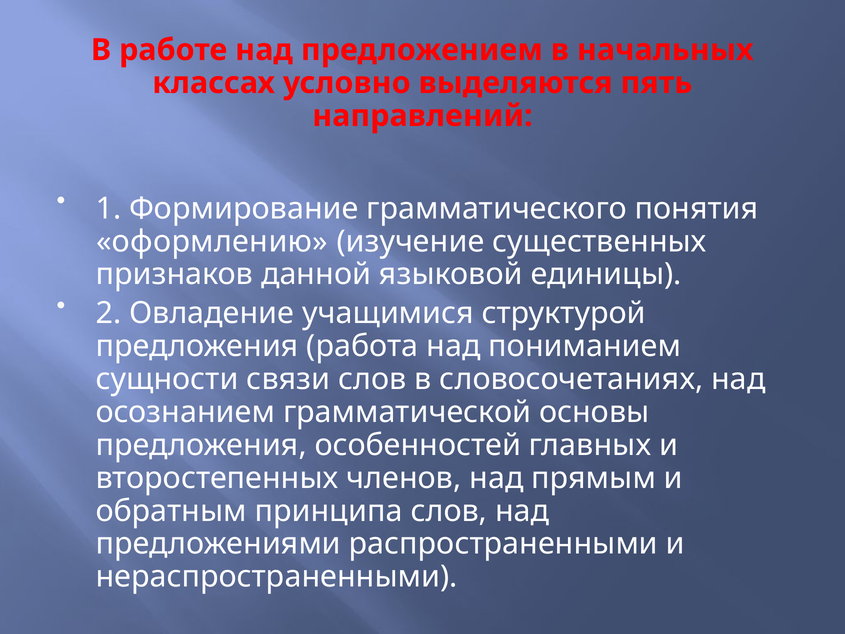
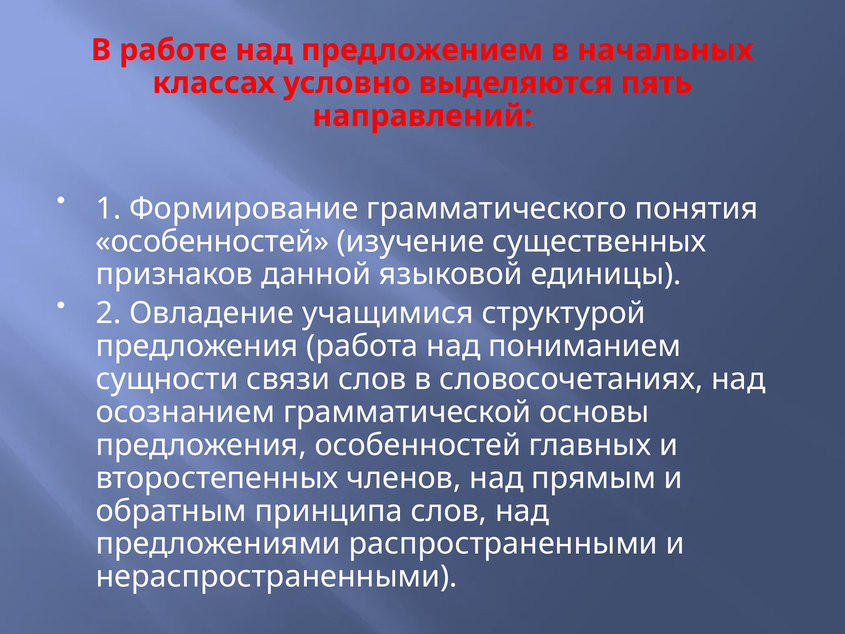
оформлению at (212, 241): оформлению -> особенностей
